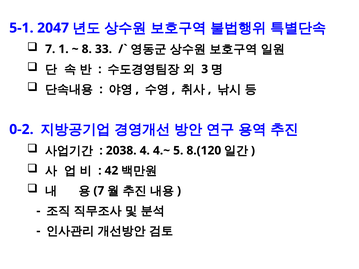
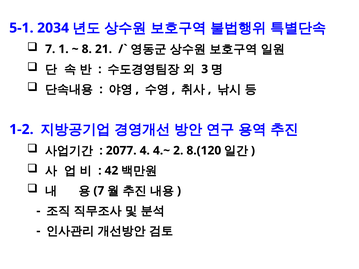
2047: 2047 -> 2034
33: 33 -> 21
0-2: 0-2 -> 1-2
2038: 2038 -> 2077
5: 5 -> 2
